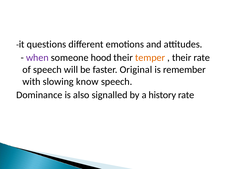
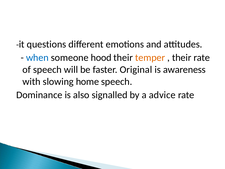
when colour: purple -> blue
remember: remember -> awareness
know: know -> home
history: history -> advice
